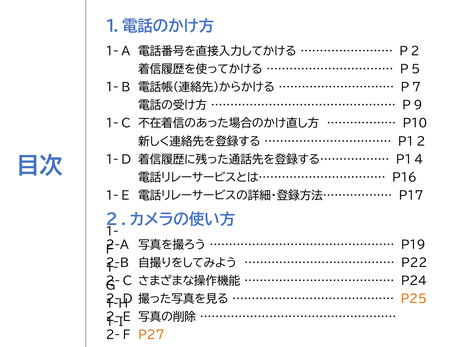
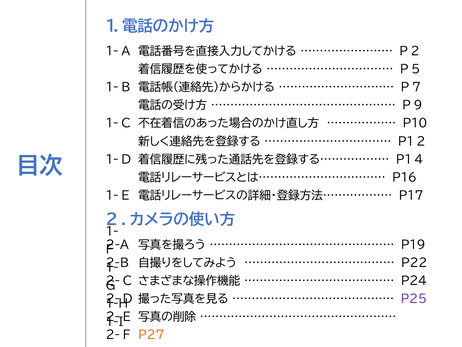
P25 colour: orange -> purple
